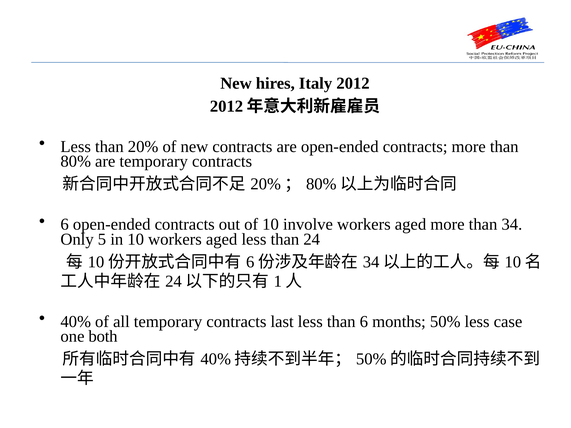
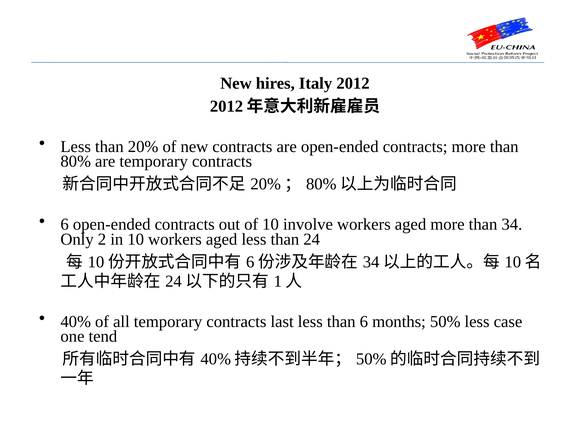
5: 5 -> 2
both: both -> tend
